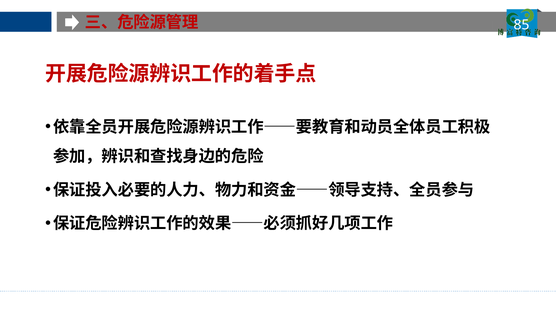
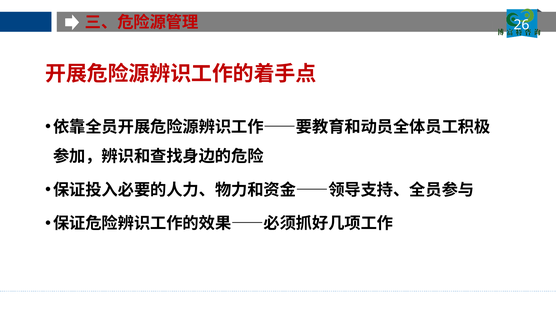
85: 85 -> 26
